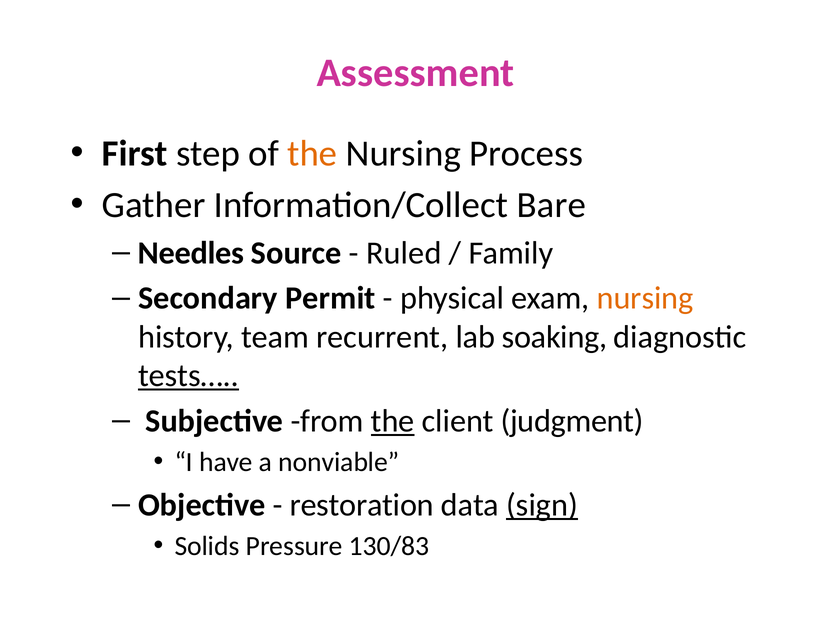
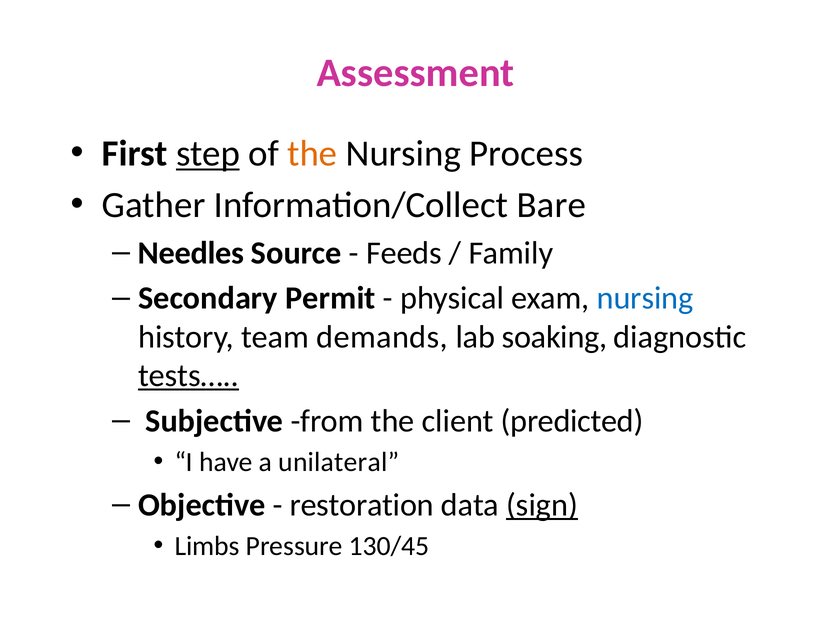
step underline: none -> present
Ruled: Ruled -> Feeds
nursing at (645, 298) colour: orange -> blue
recurrent: recurrent -> demands
the at (393, 421) underline: present -> none
judgment: judgment -> predicted
nonviable: nonviable -> unilateral
Solids: Solids -> Limbs
130/83: 130/83 -> 130/45
